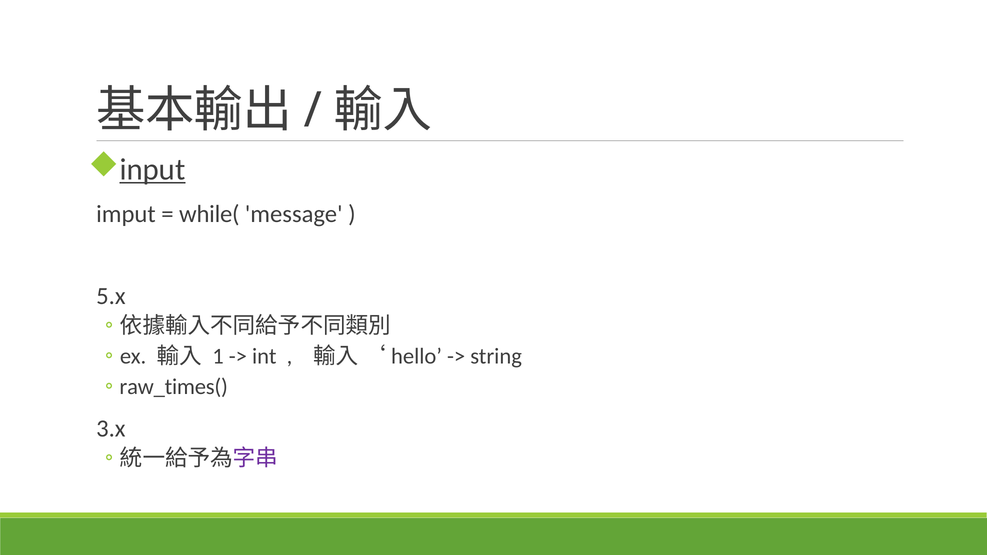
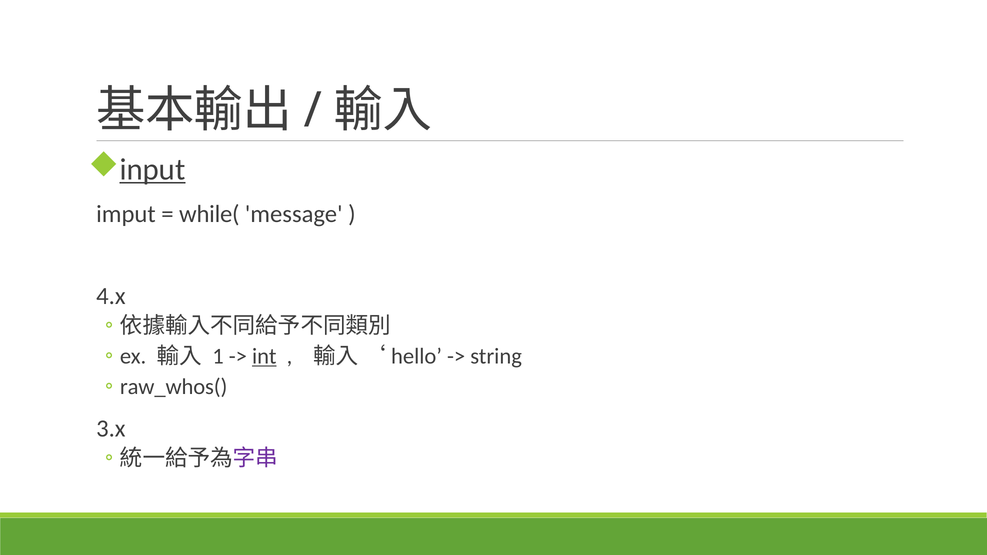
5.x: 5.x -> 4.x
int underline: none -> present
raw_times(: raw_times( -> raw_whos(
